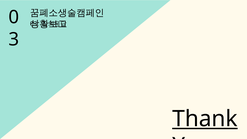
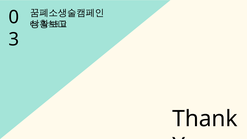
Thank underline: present -> none
